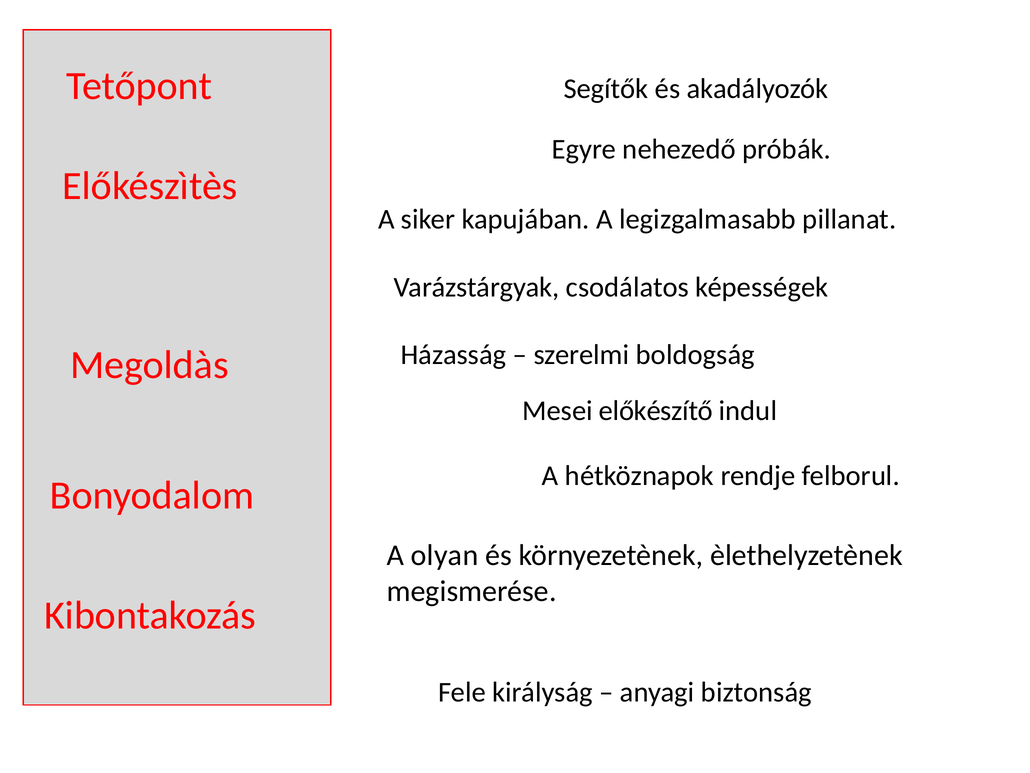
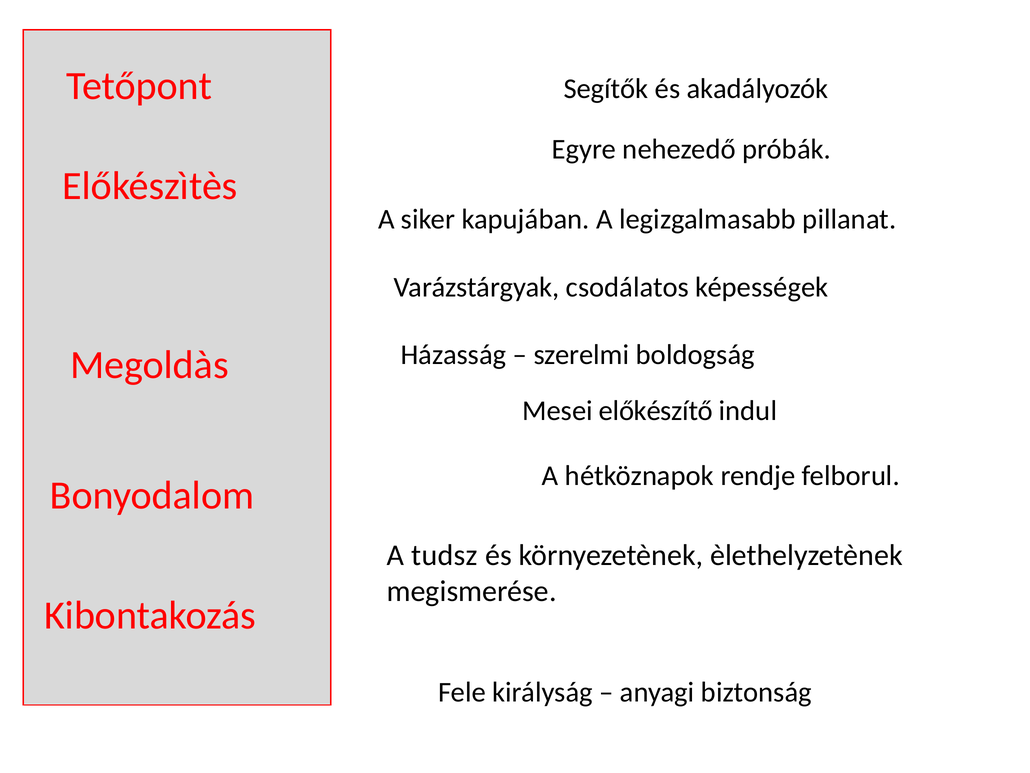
olyan: olyan -> tudsz
